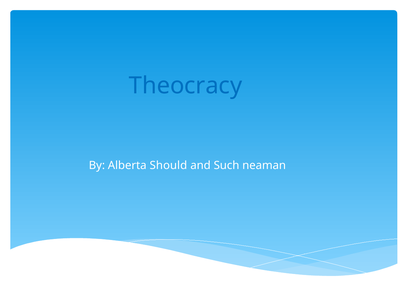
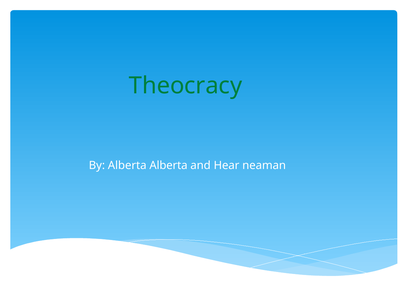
Theocracy colour: blue -> green
Alberta Should: Should -> Alberta
Such: Such -> Hear
